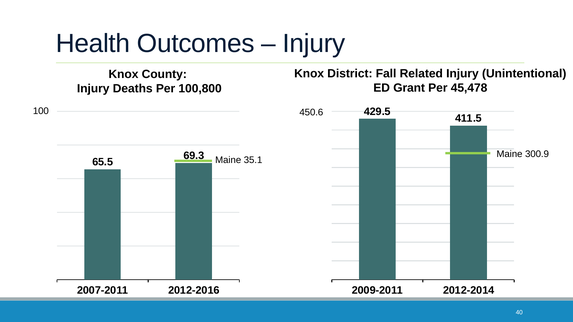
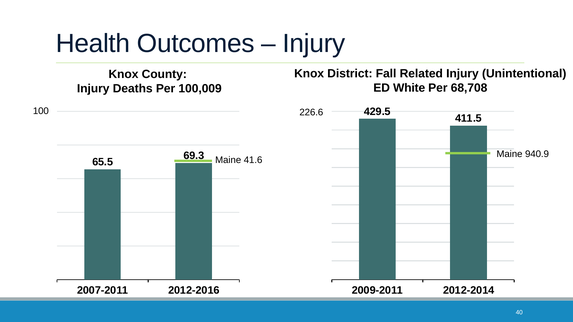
Grant: Grant -> White
45,478: 45,478 -> 68,708
100,800: 100,800 -> 100,009
450.6: 450.6 -> 226.6
300.9: 300.9 -> 940.9
35.1: 35.1 -> 41.6
